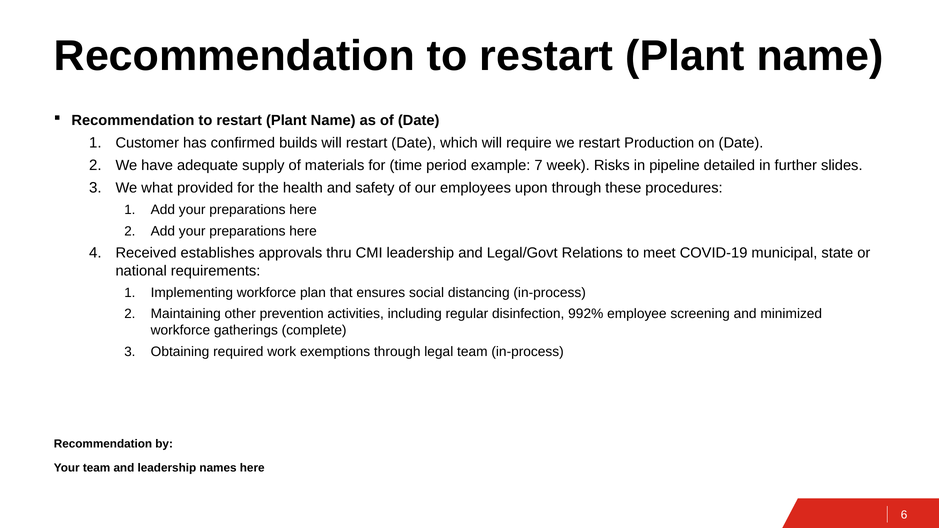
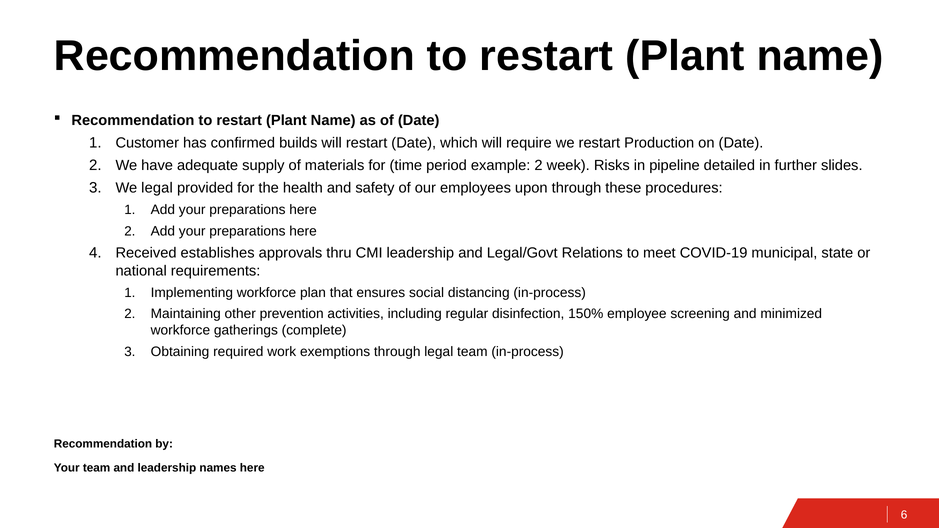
example 7: 7 -> 2
We what: what -> legal
992%: 992% -> 150%
